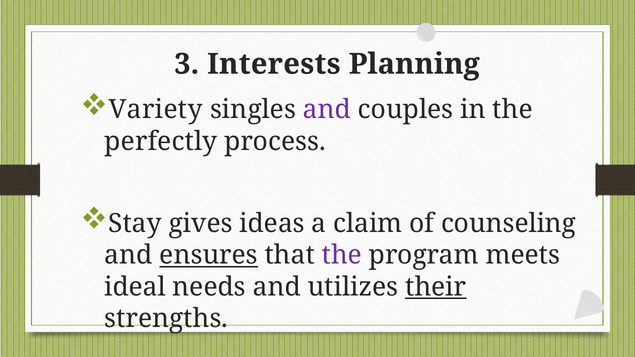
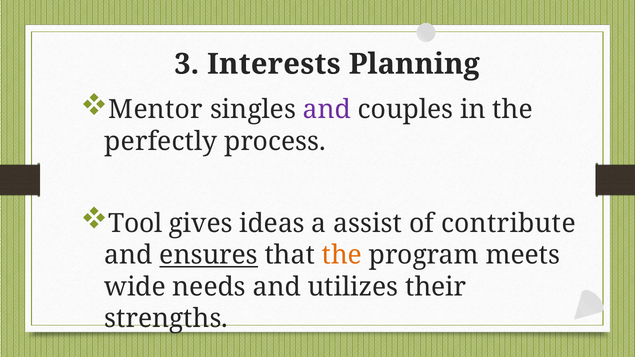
Variety: Variety -> Mentor
Stay: Stay -> Tool
claim: claim -> assist
counseling: counseling -> contribute
the at (342, 255) colour: purple -> orange
ideal: ideal -> wide
their underline: present -> none
